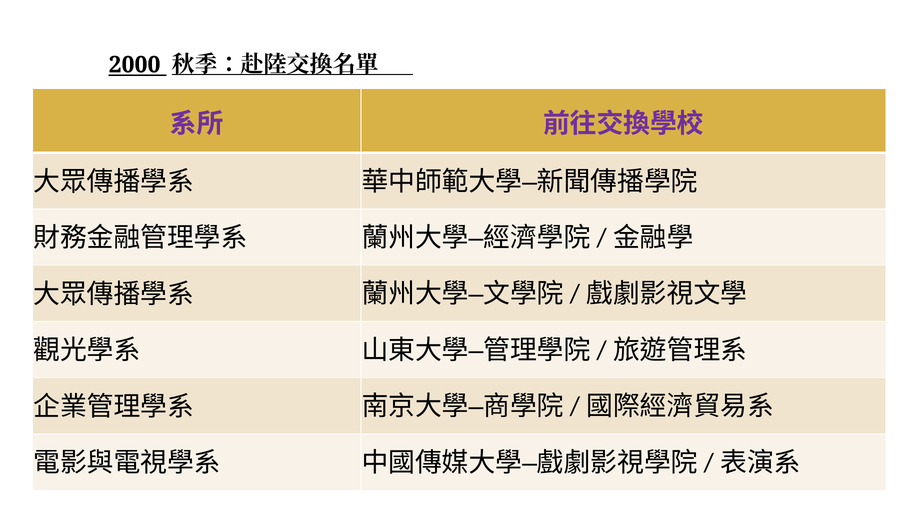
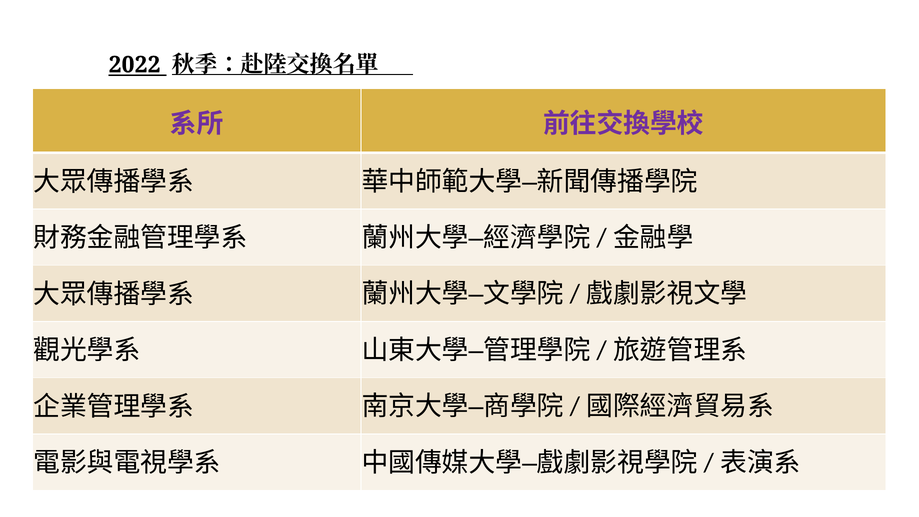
2000: 2000 -> 2022
